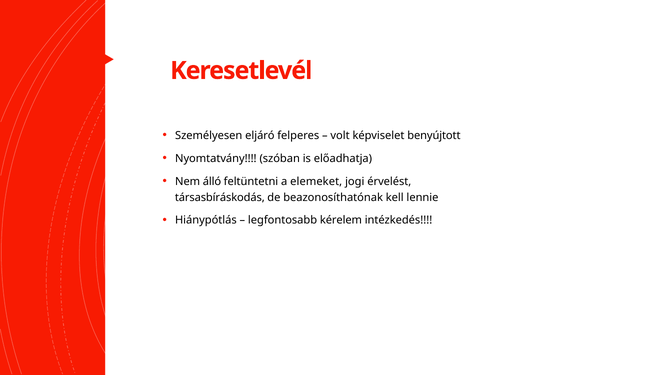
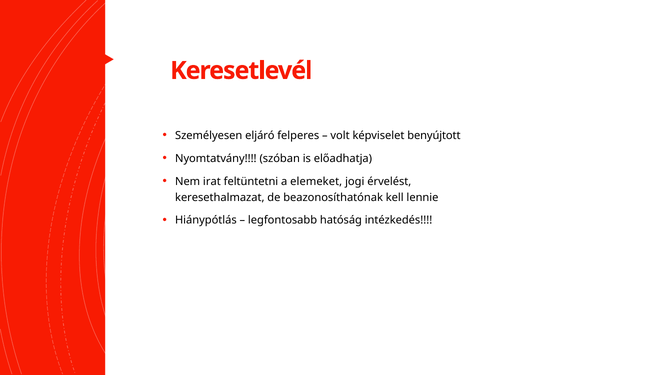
álló: álló -> irat
társasbíráskodás: társasbíráskodás -> keresethalmazat
kérelem: kérelem -> hatóság
